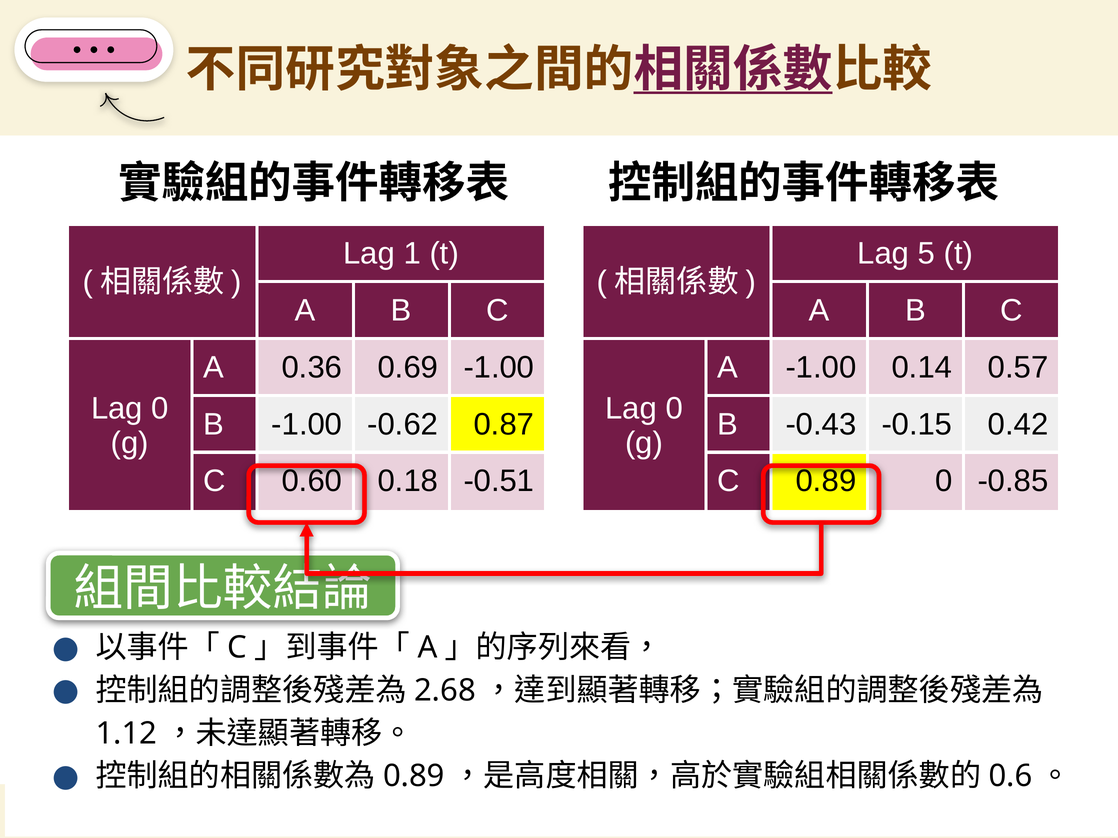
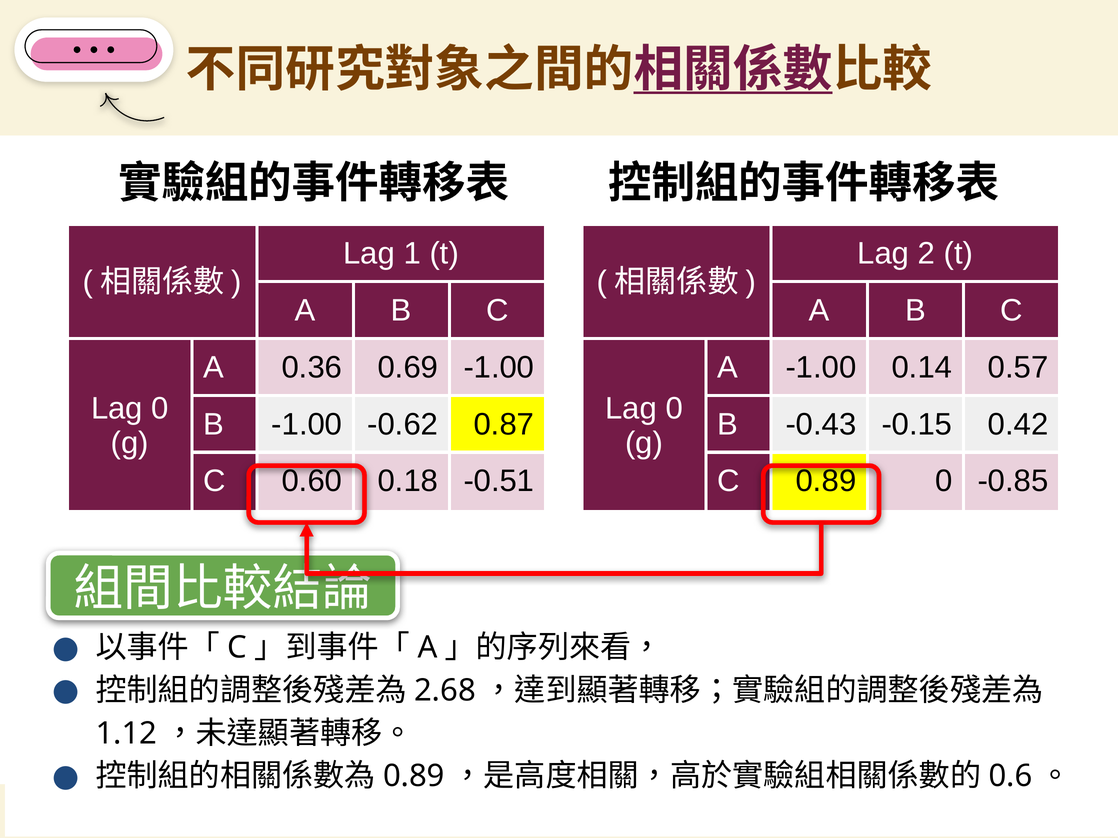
5: 5 -> 2
